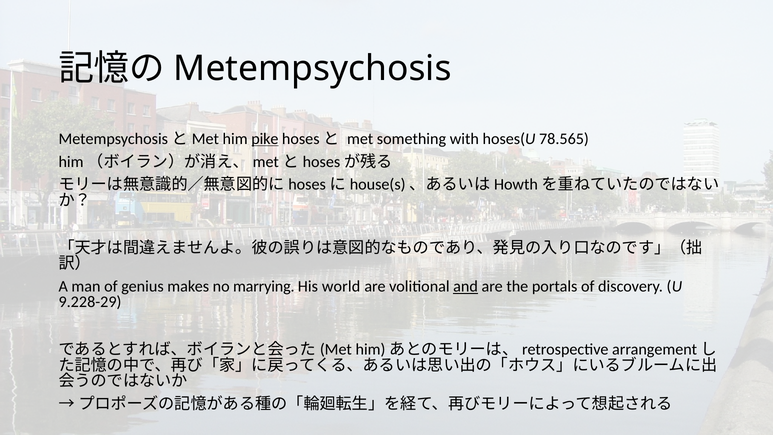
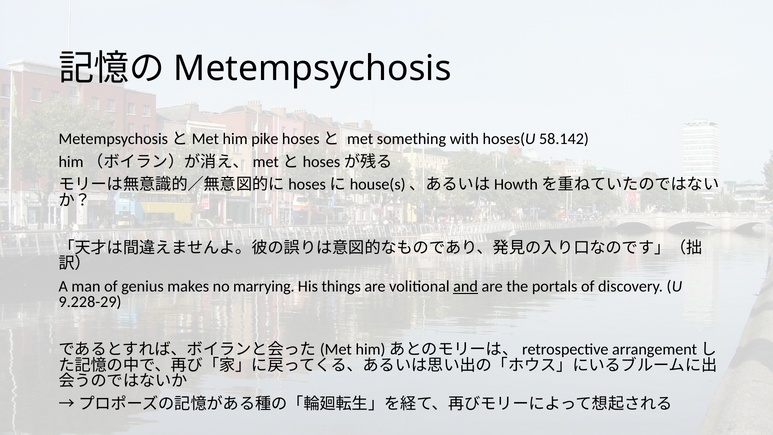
pike underline: present -> none
78.565: 78.565 -> 58.142
world: world -> things
